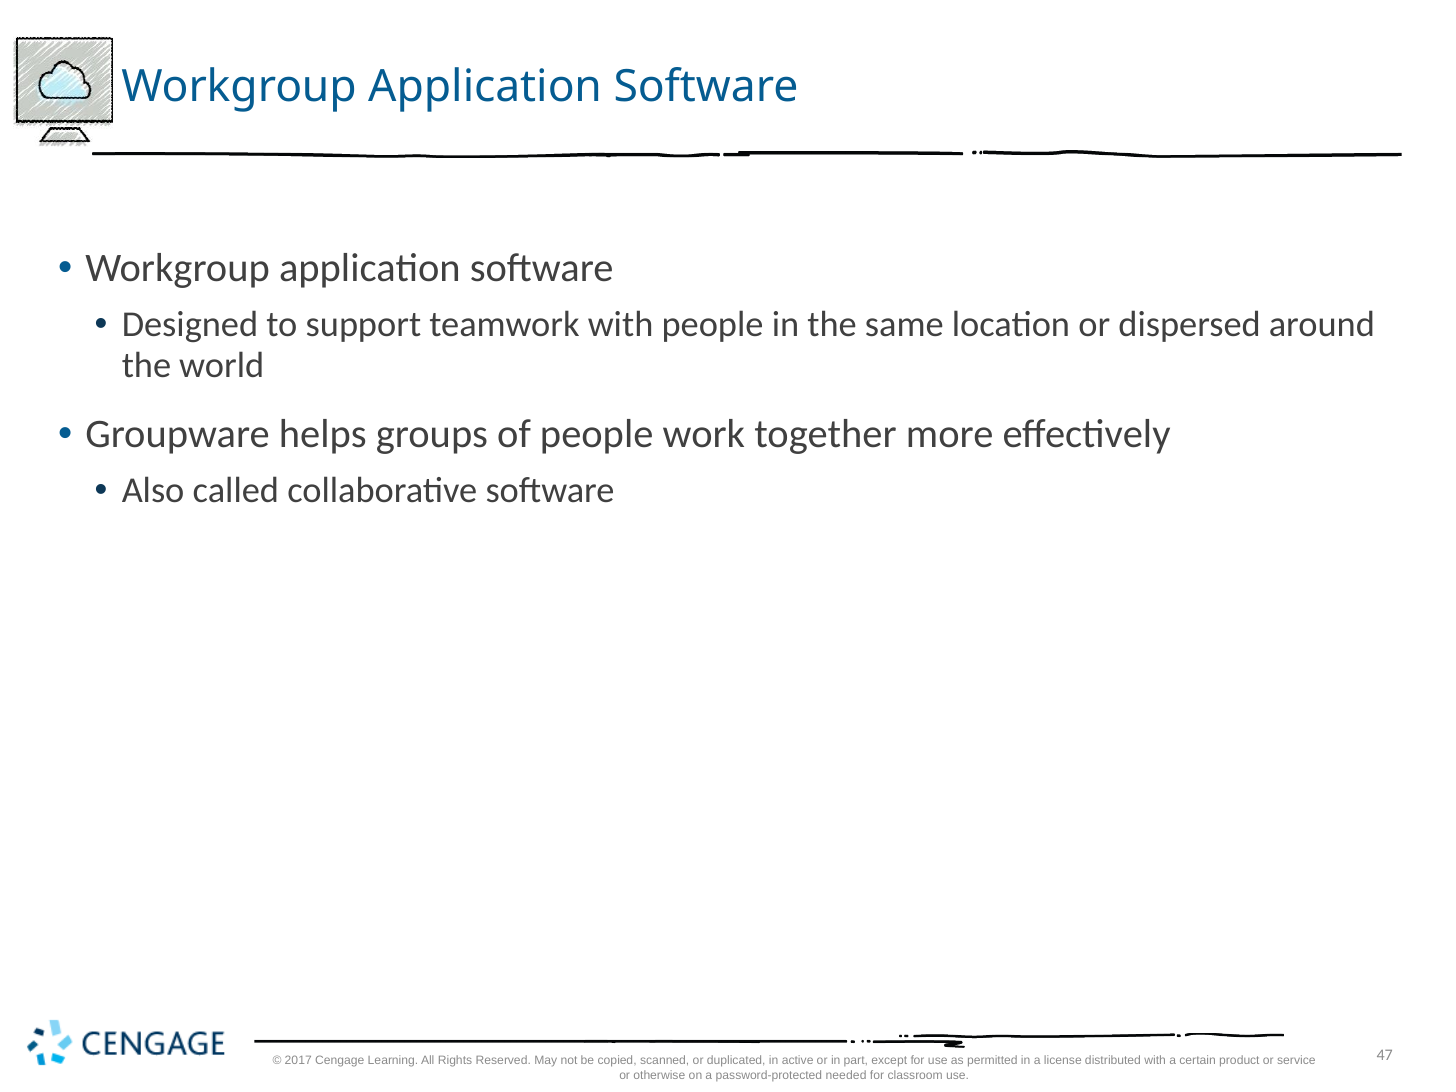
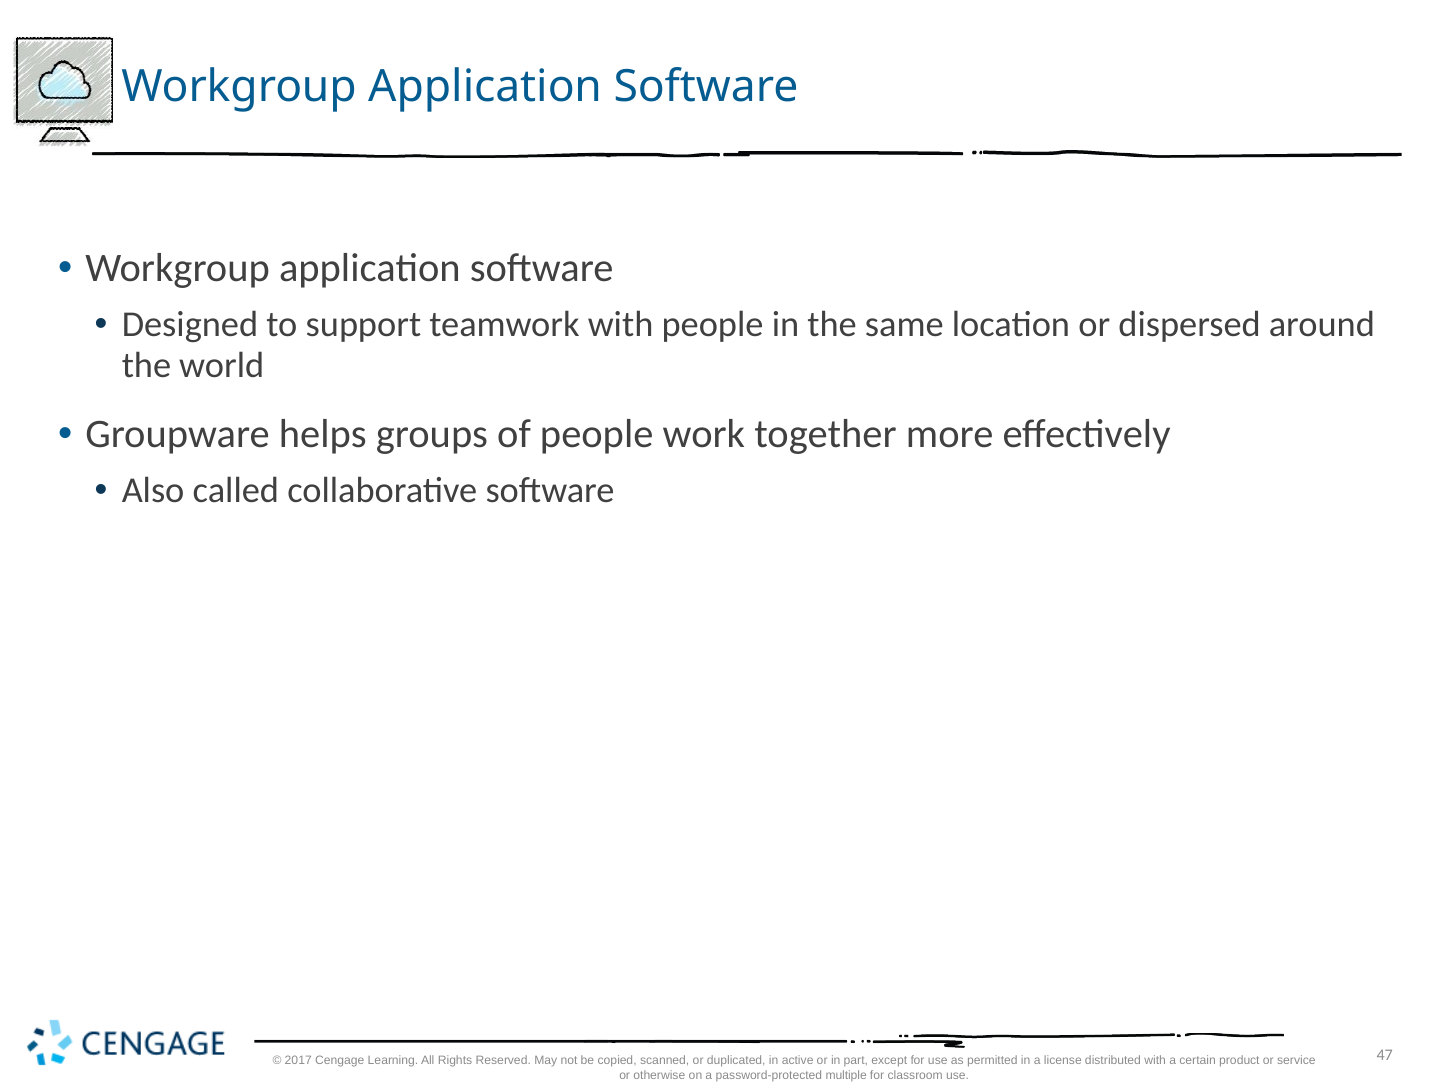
needed: needed -> multiple
